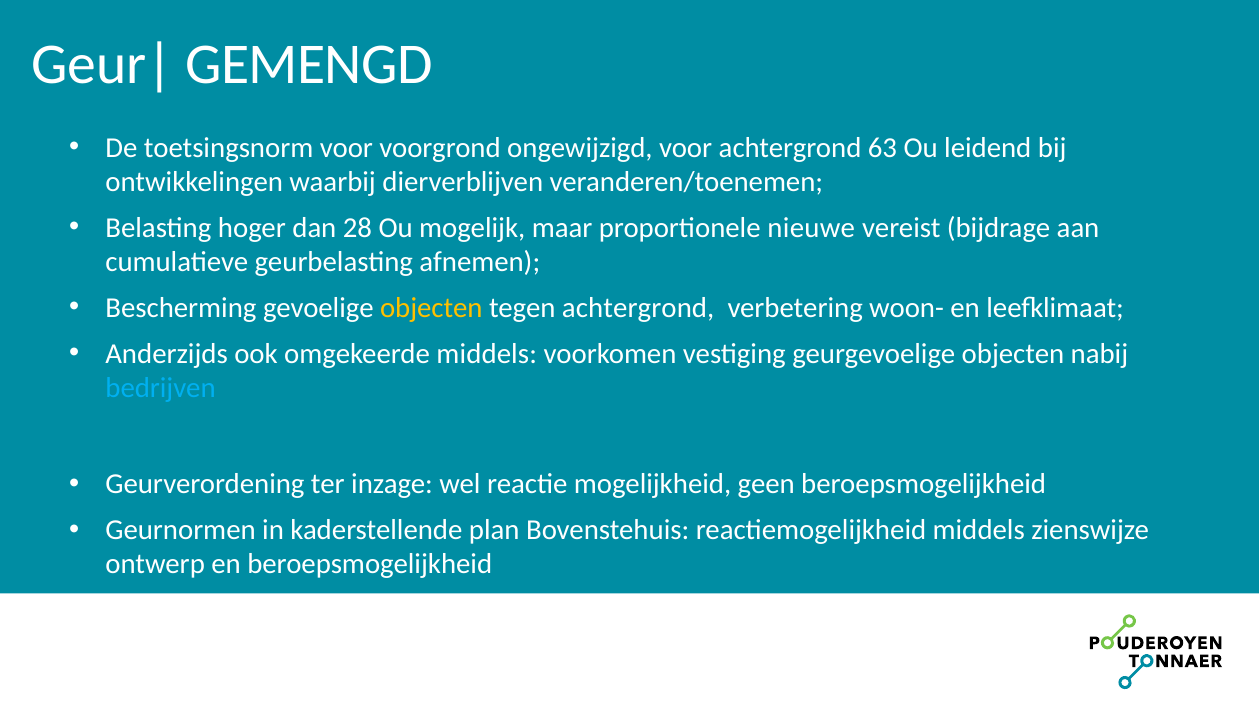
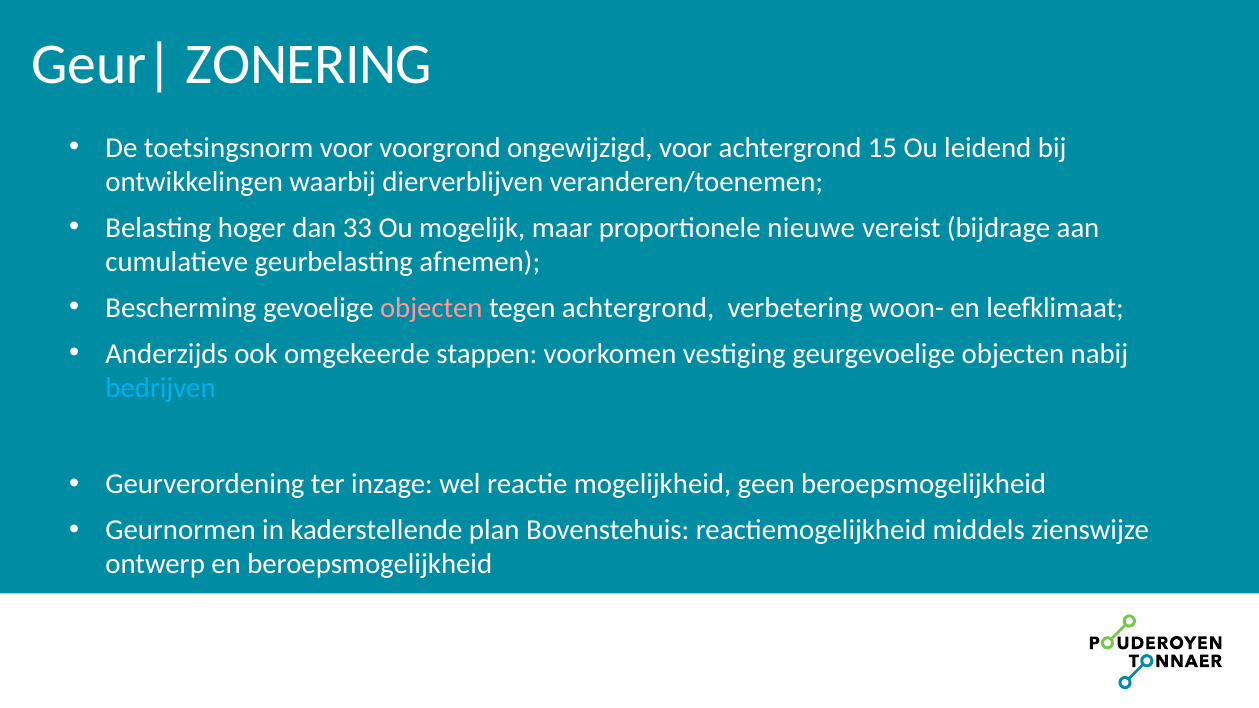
GEMENGD: GEMENGD -> ZONERING
63: 63 -> 15
28: 28 -> 33
objecten at (431, 308) colour: yellow -> pink
omgekeerde middels: middels -> stappen
